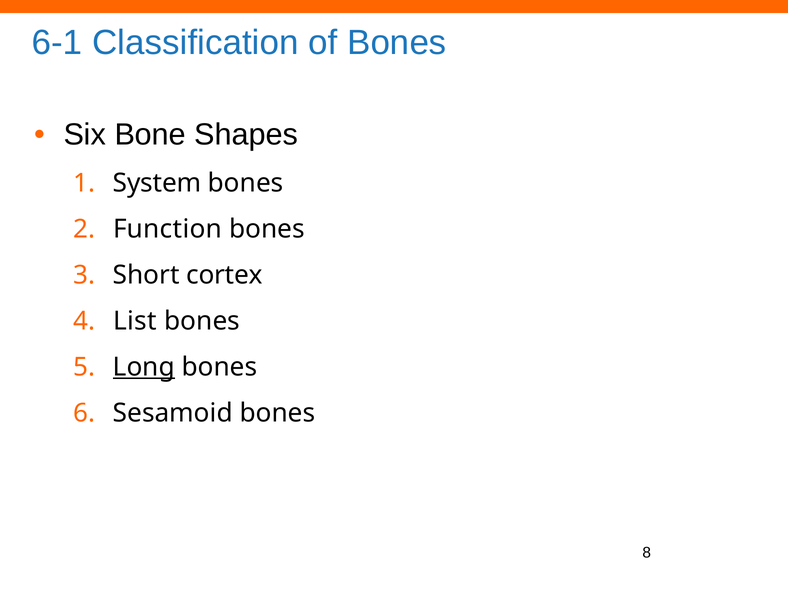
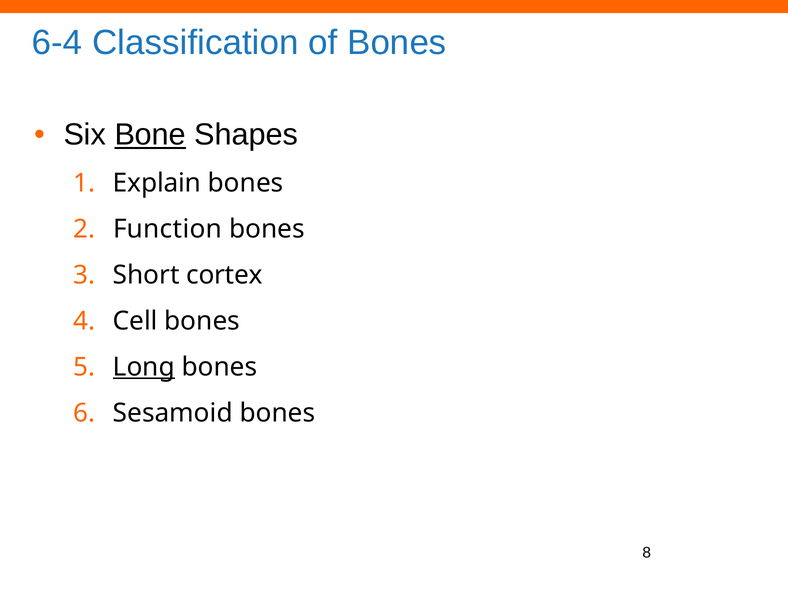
6-1: 6-1 -> 6-4
Bone underline: none -> present
System: System -> Explain
List: List -> Cell
